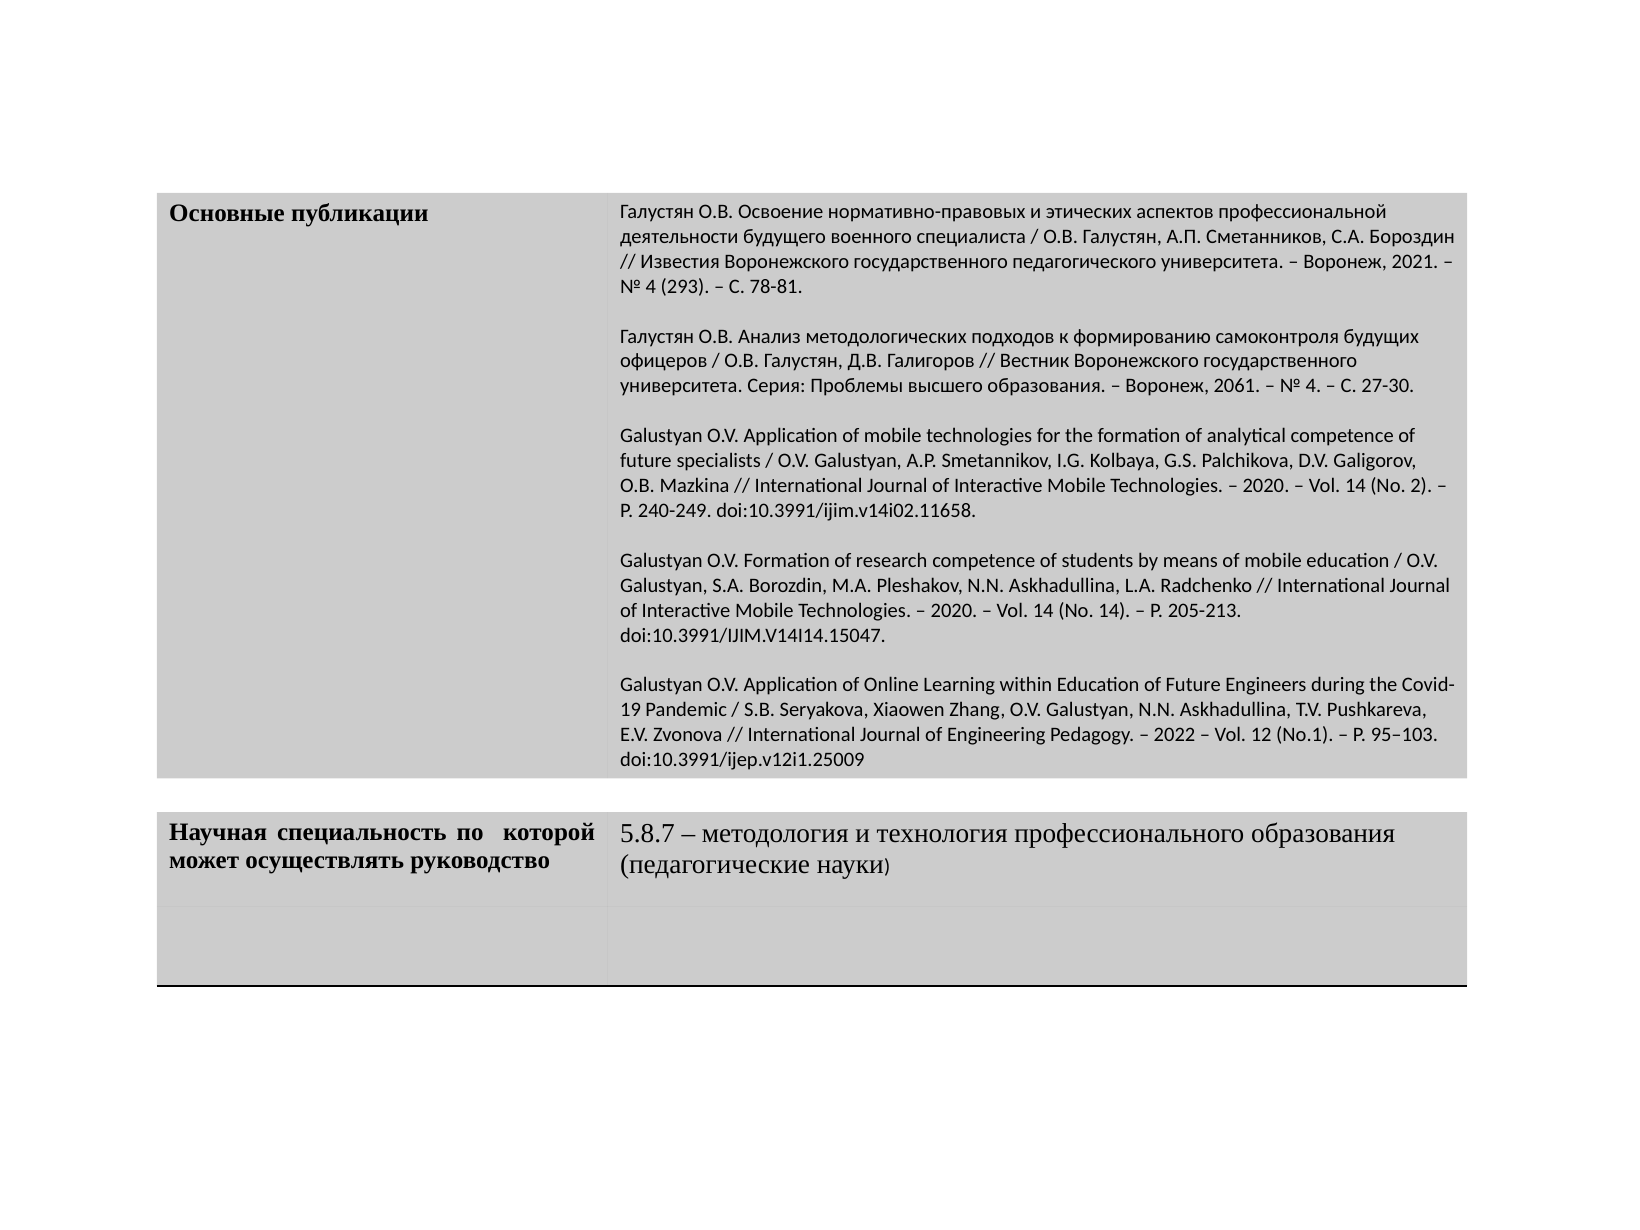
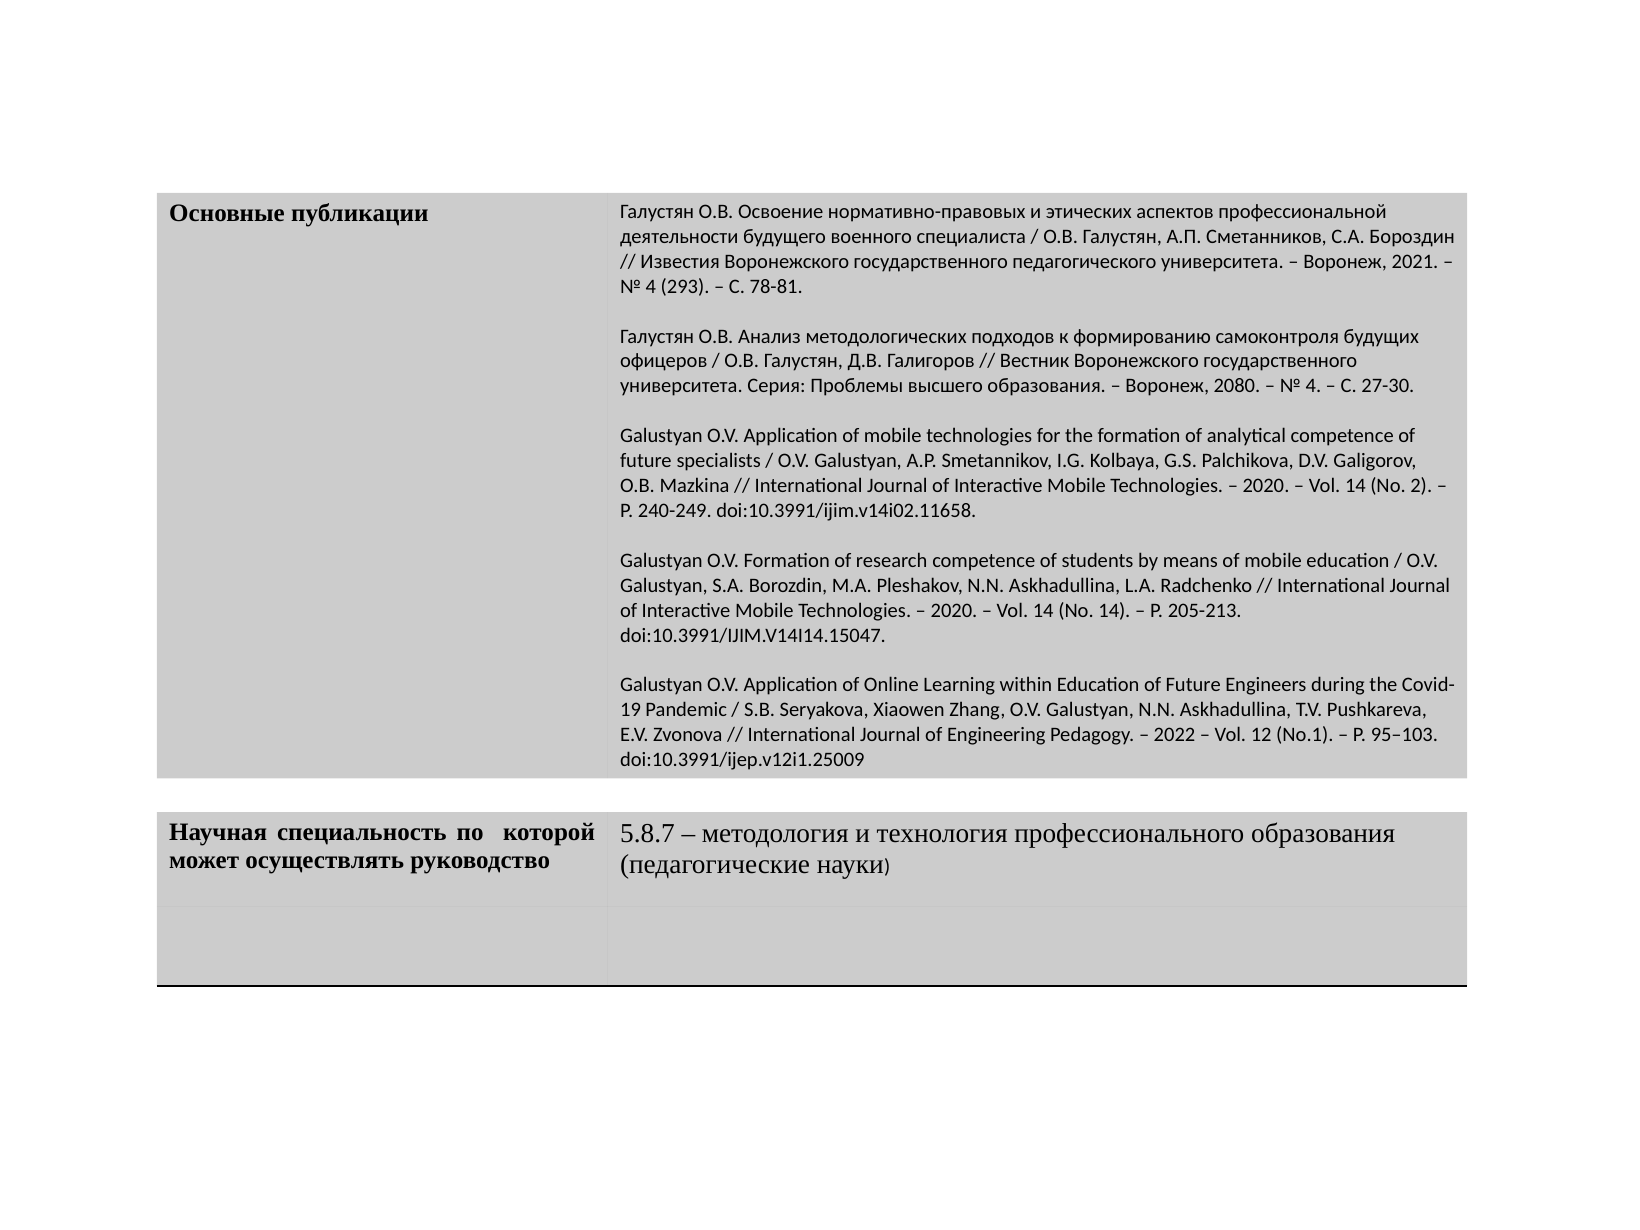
2061: 2061 -> 2080
